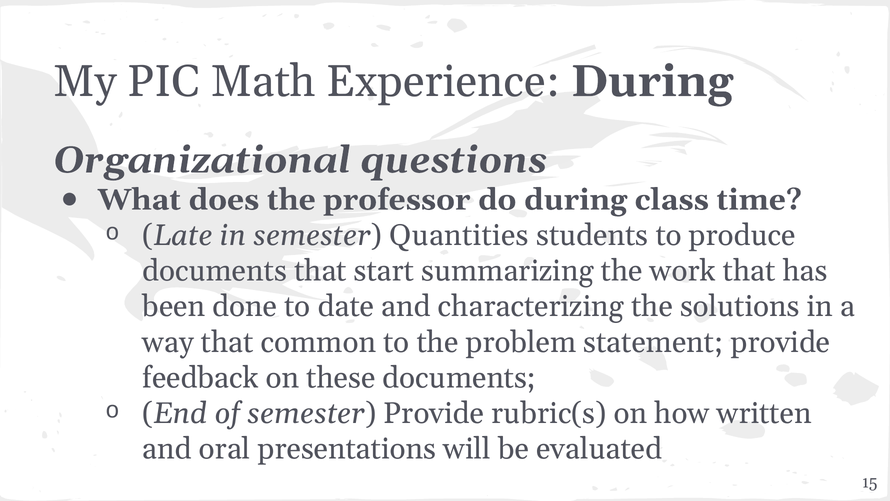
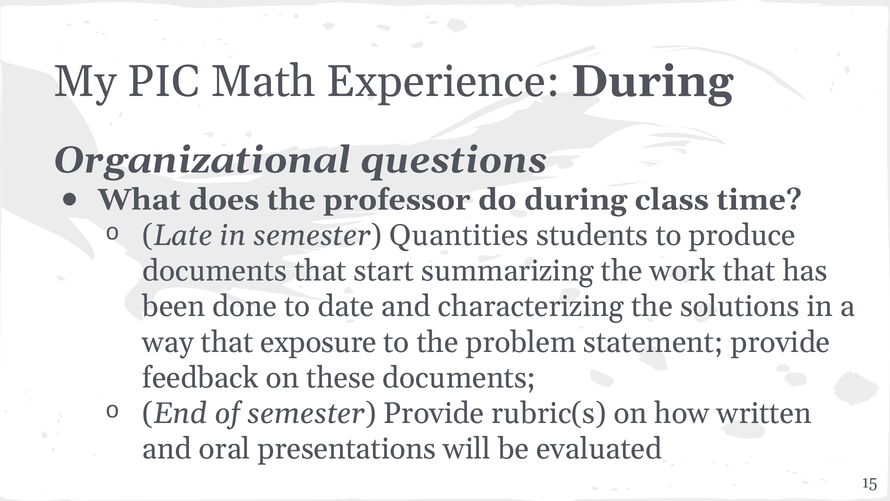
common: common -> exposure
